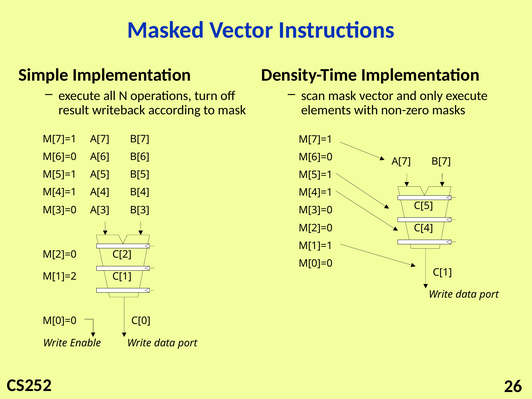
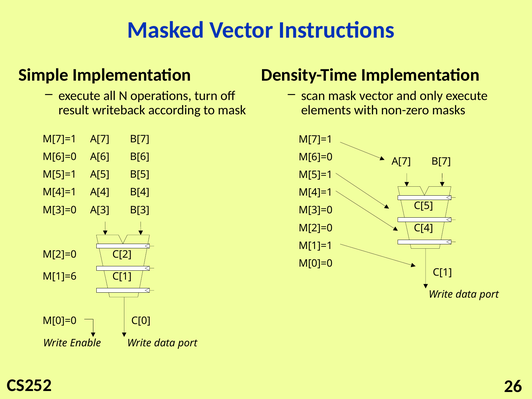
M[1]=2: M[1]=2 -> M[1]=6
